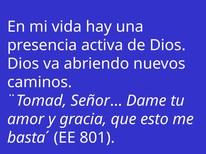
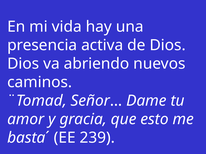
801: 801 -> 239
